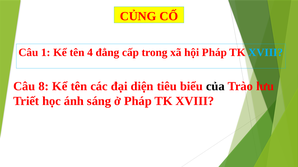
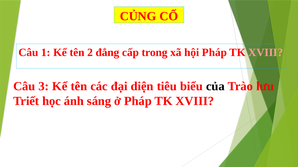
4: 4 -> 2
XVIII at (266, 53) colour: light blue -> pink
8: 8 -> 3
